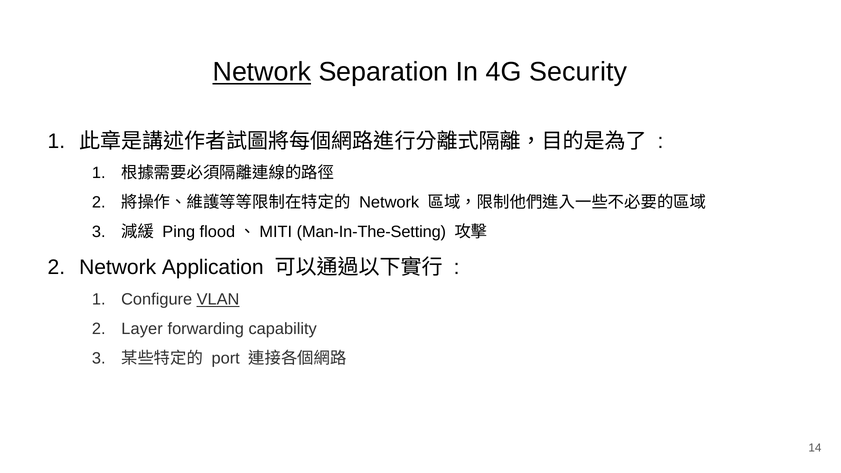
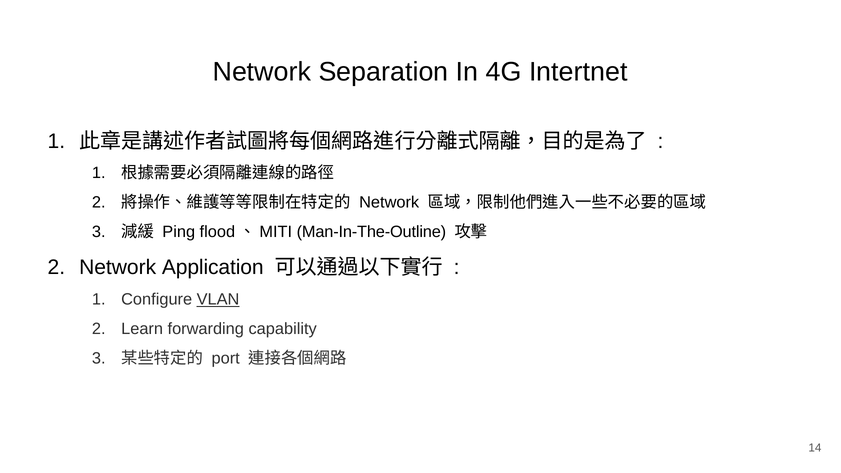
Network at (262, 72) underline: present -> none
Security: Security -> Intertnet
Man-In-The-Setting: Man-In-The-Setting -> Man-In-The-Outline
Layer: Layer -> Learn
